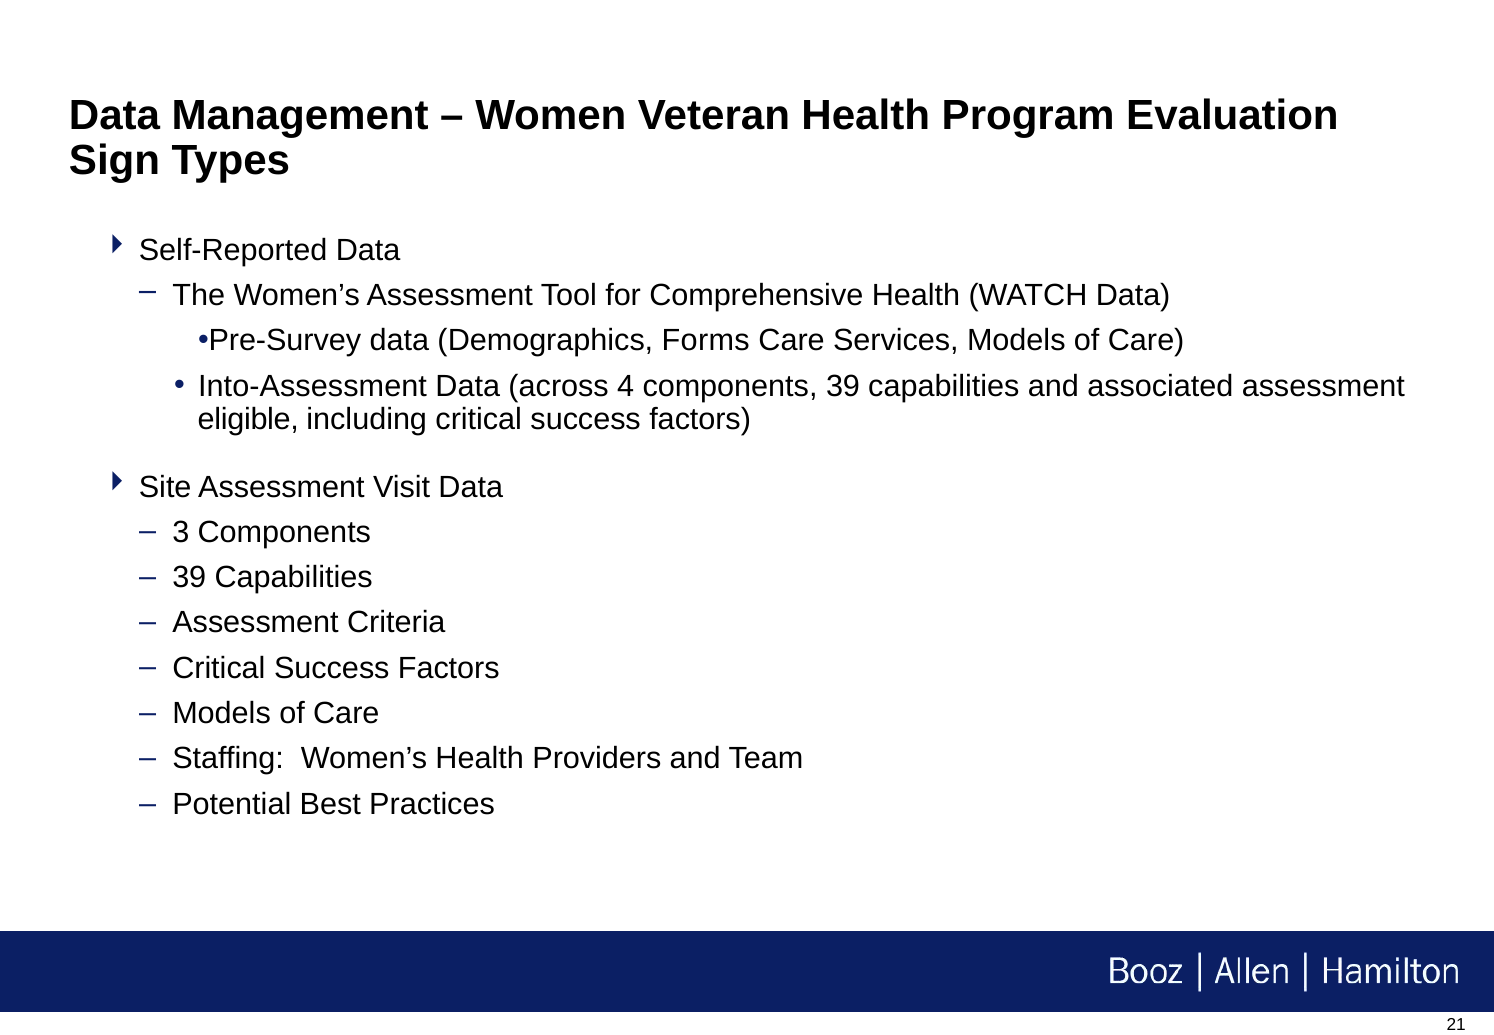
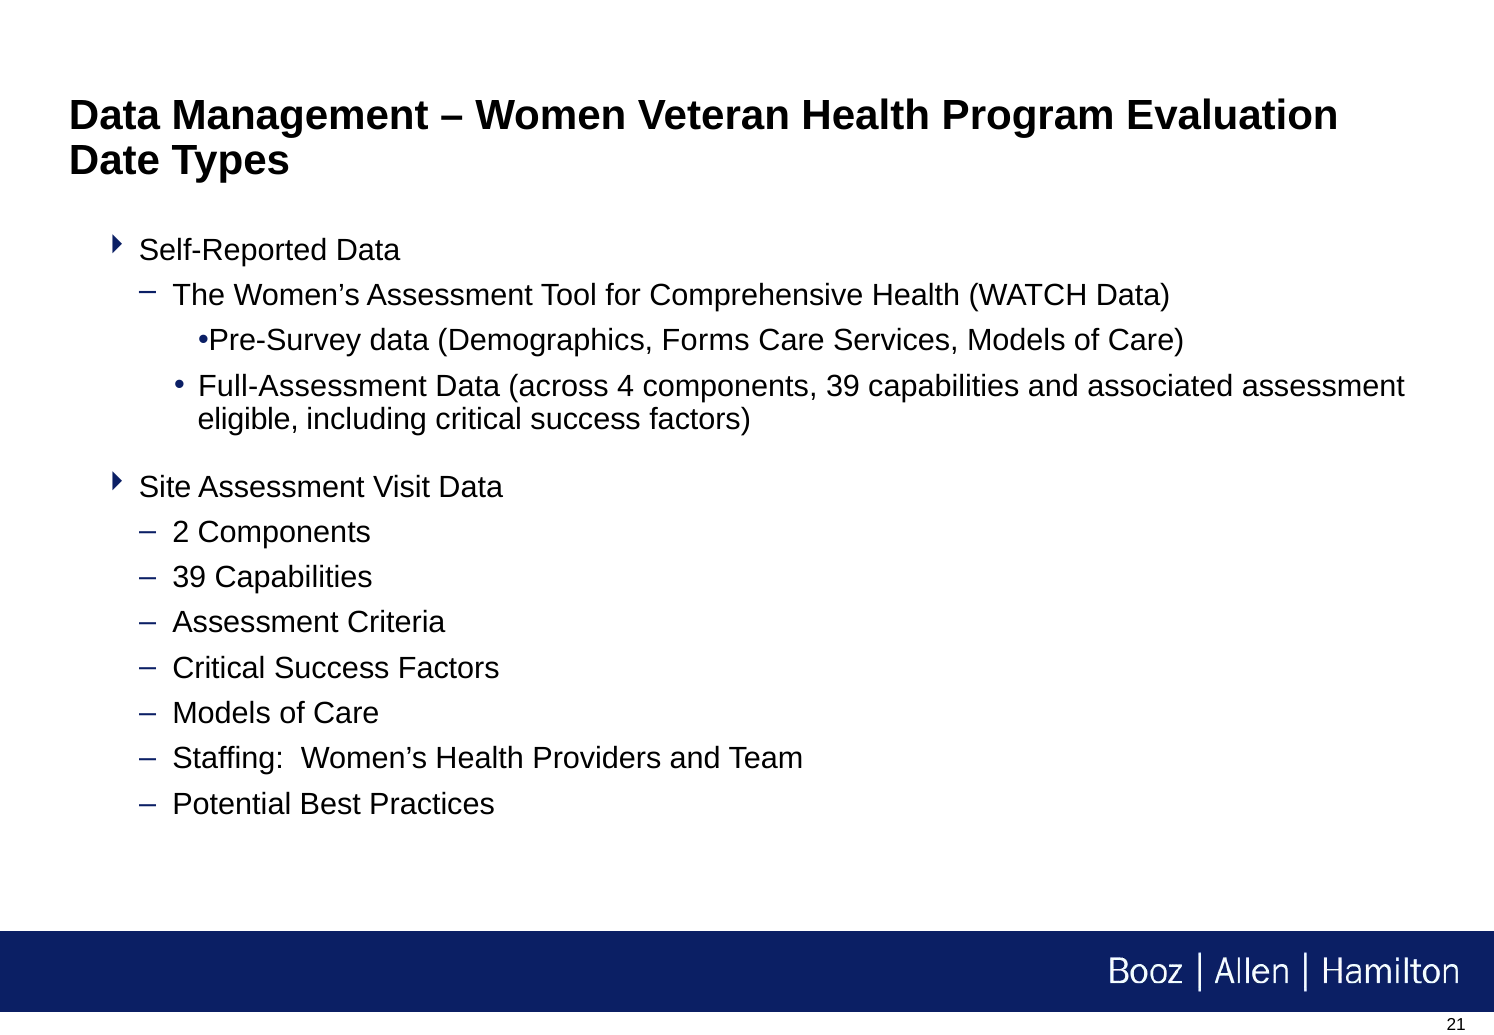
Sign: Sign -> Date
Into-Assessment: Into-Assessment -> Full-Assessment
3: 3 -> 2
